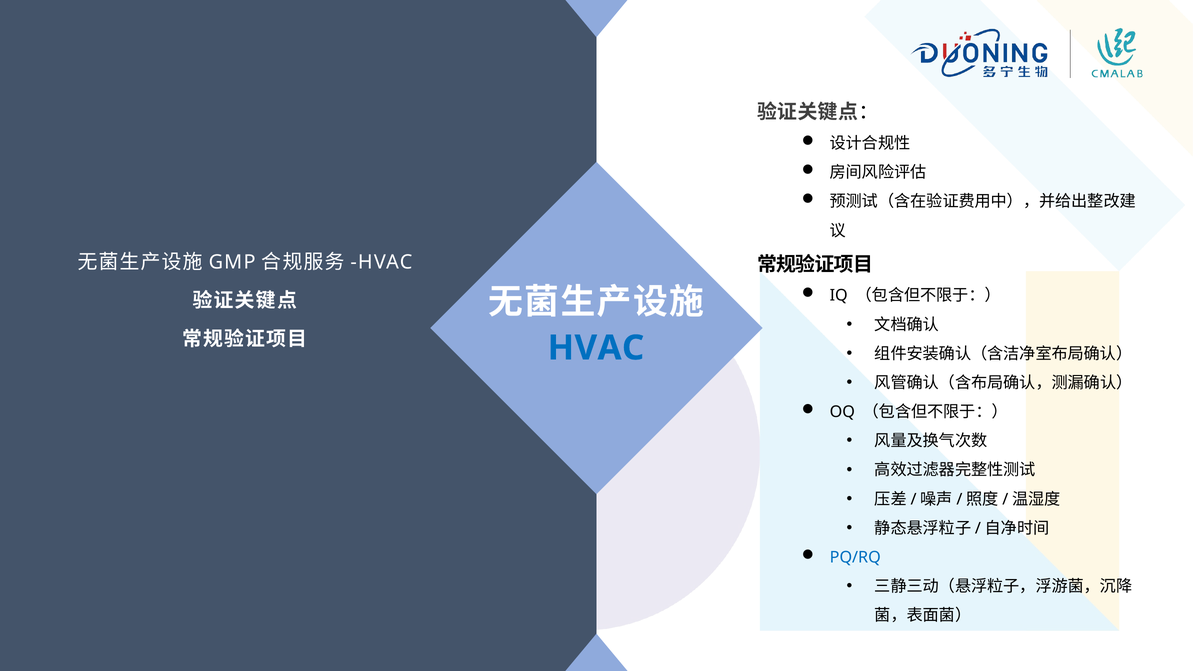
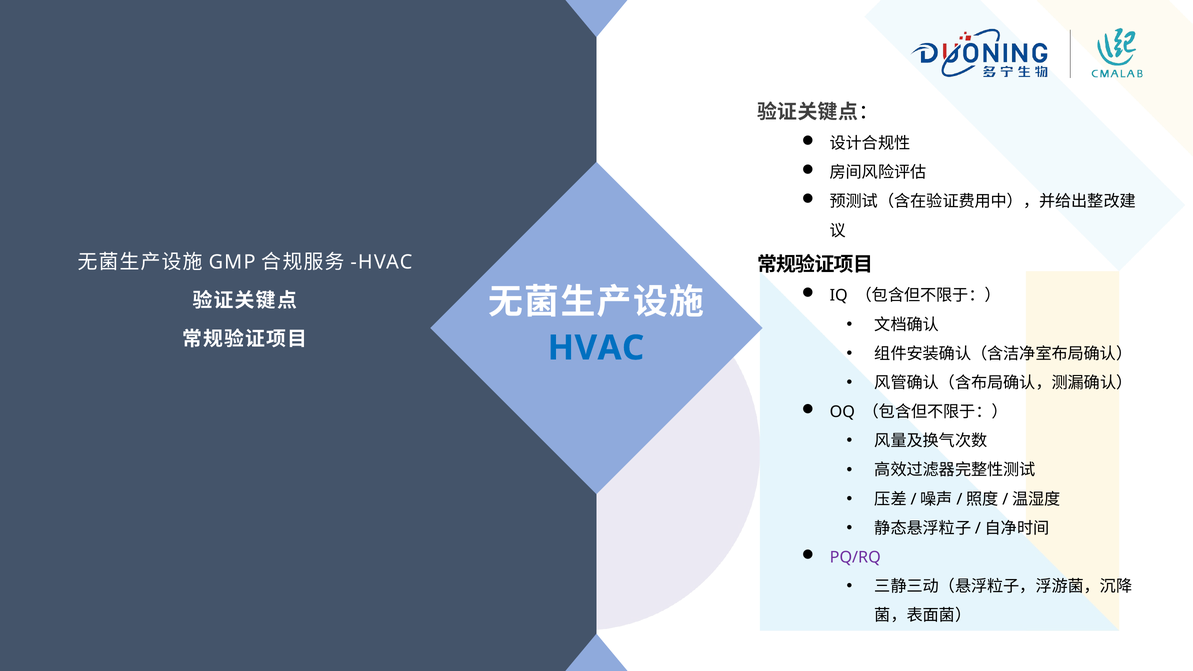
PQ/RQ colour: blue -> purple
